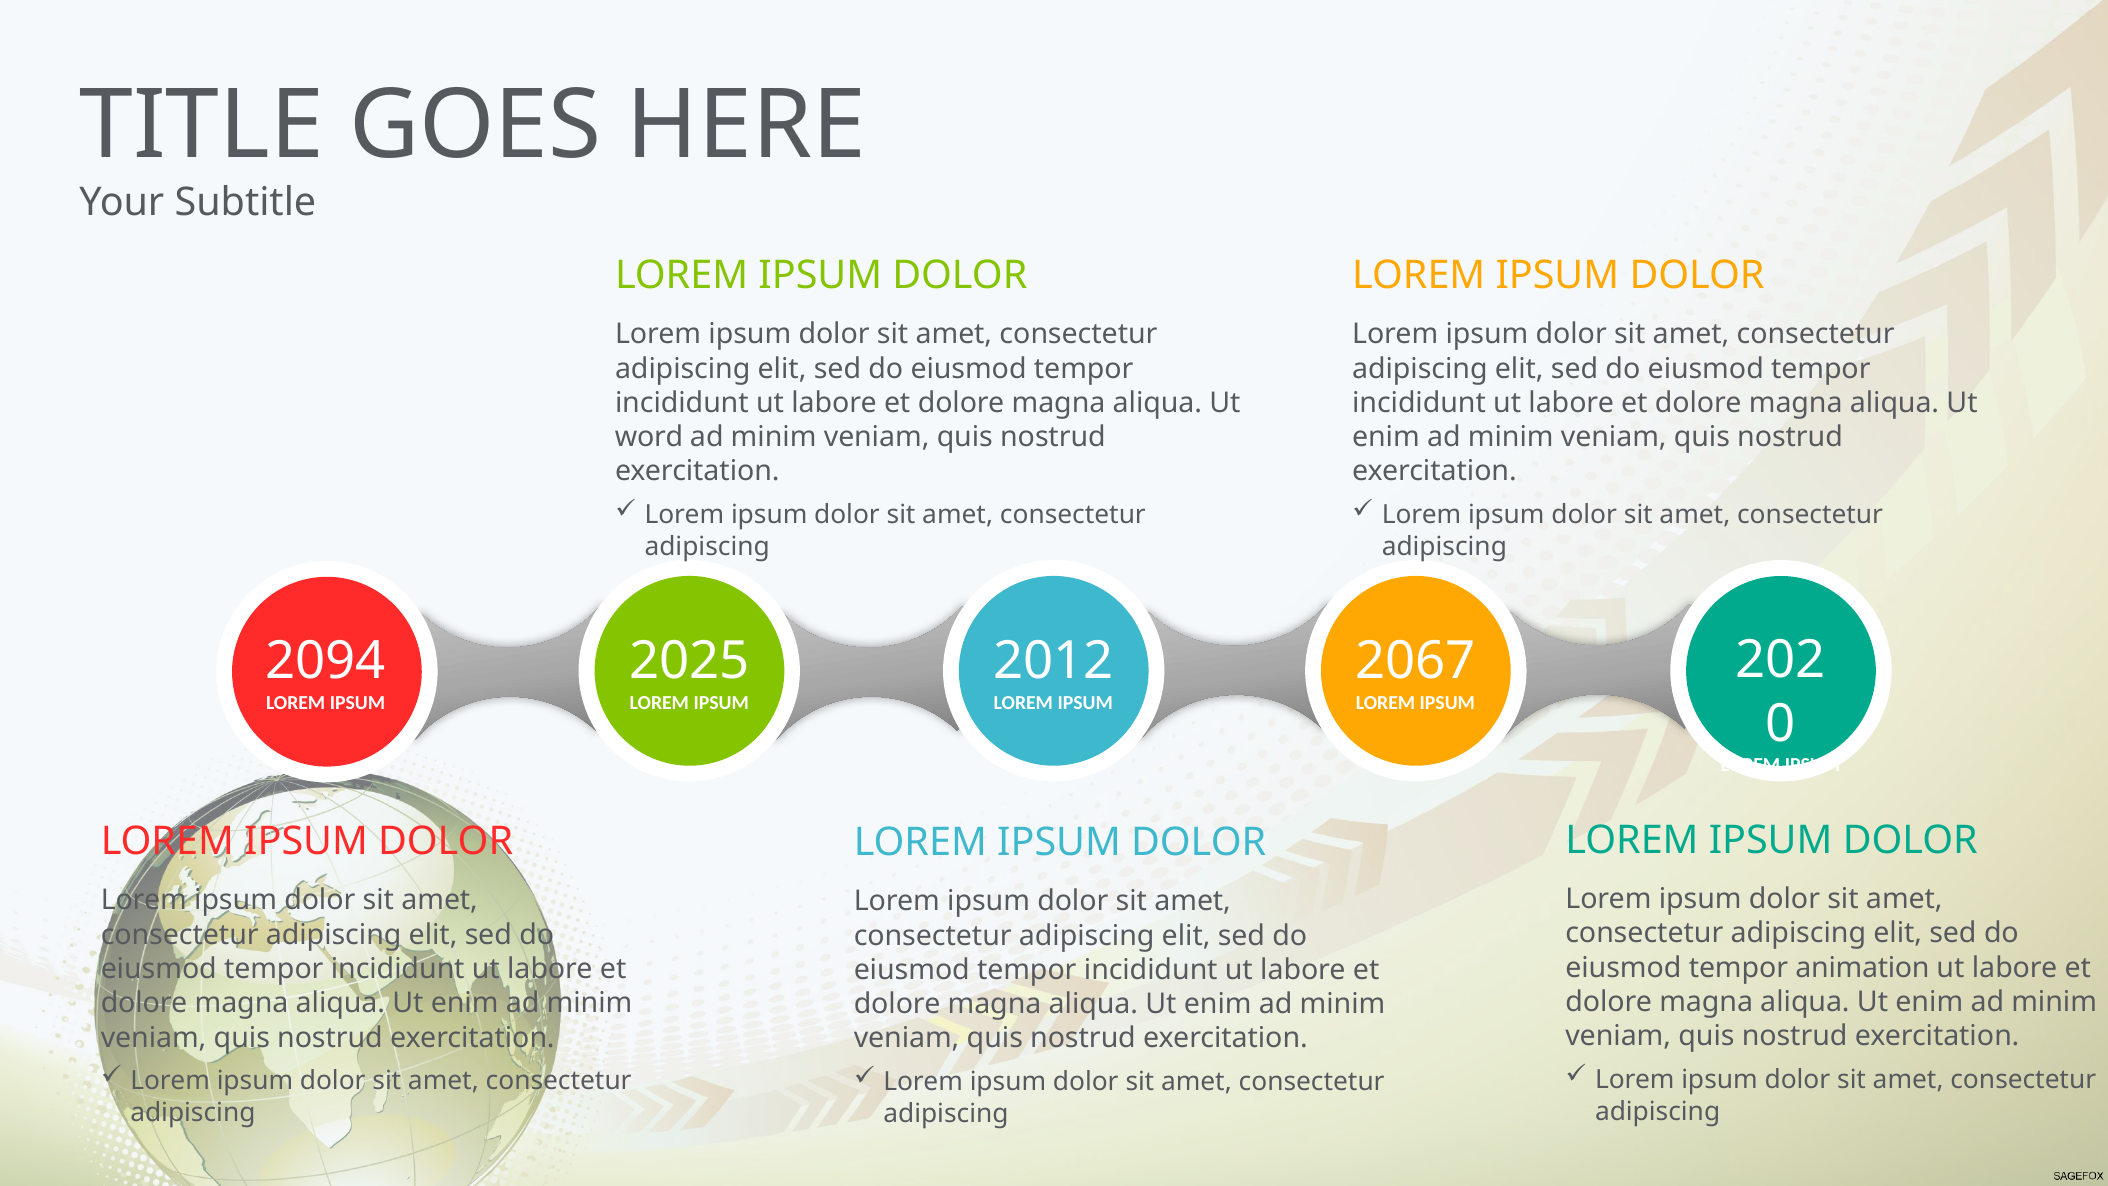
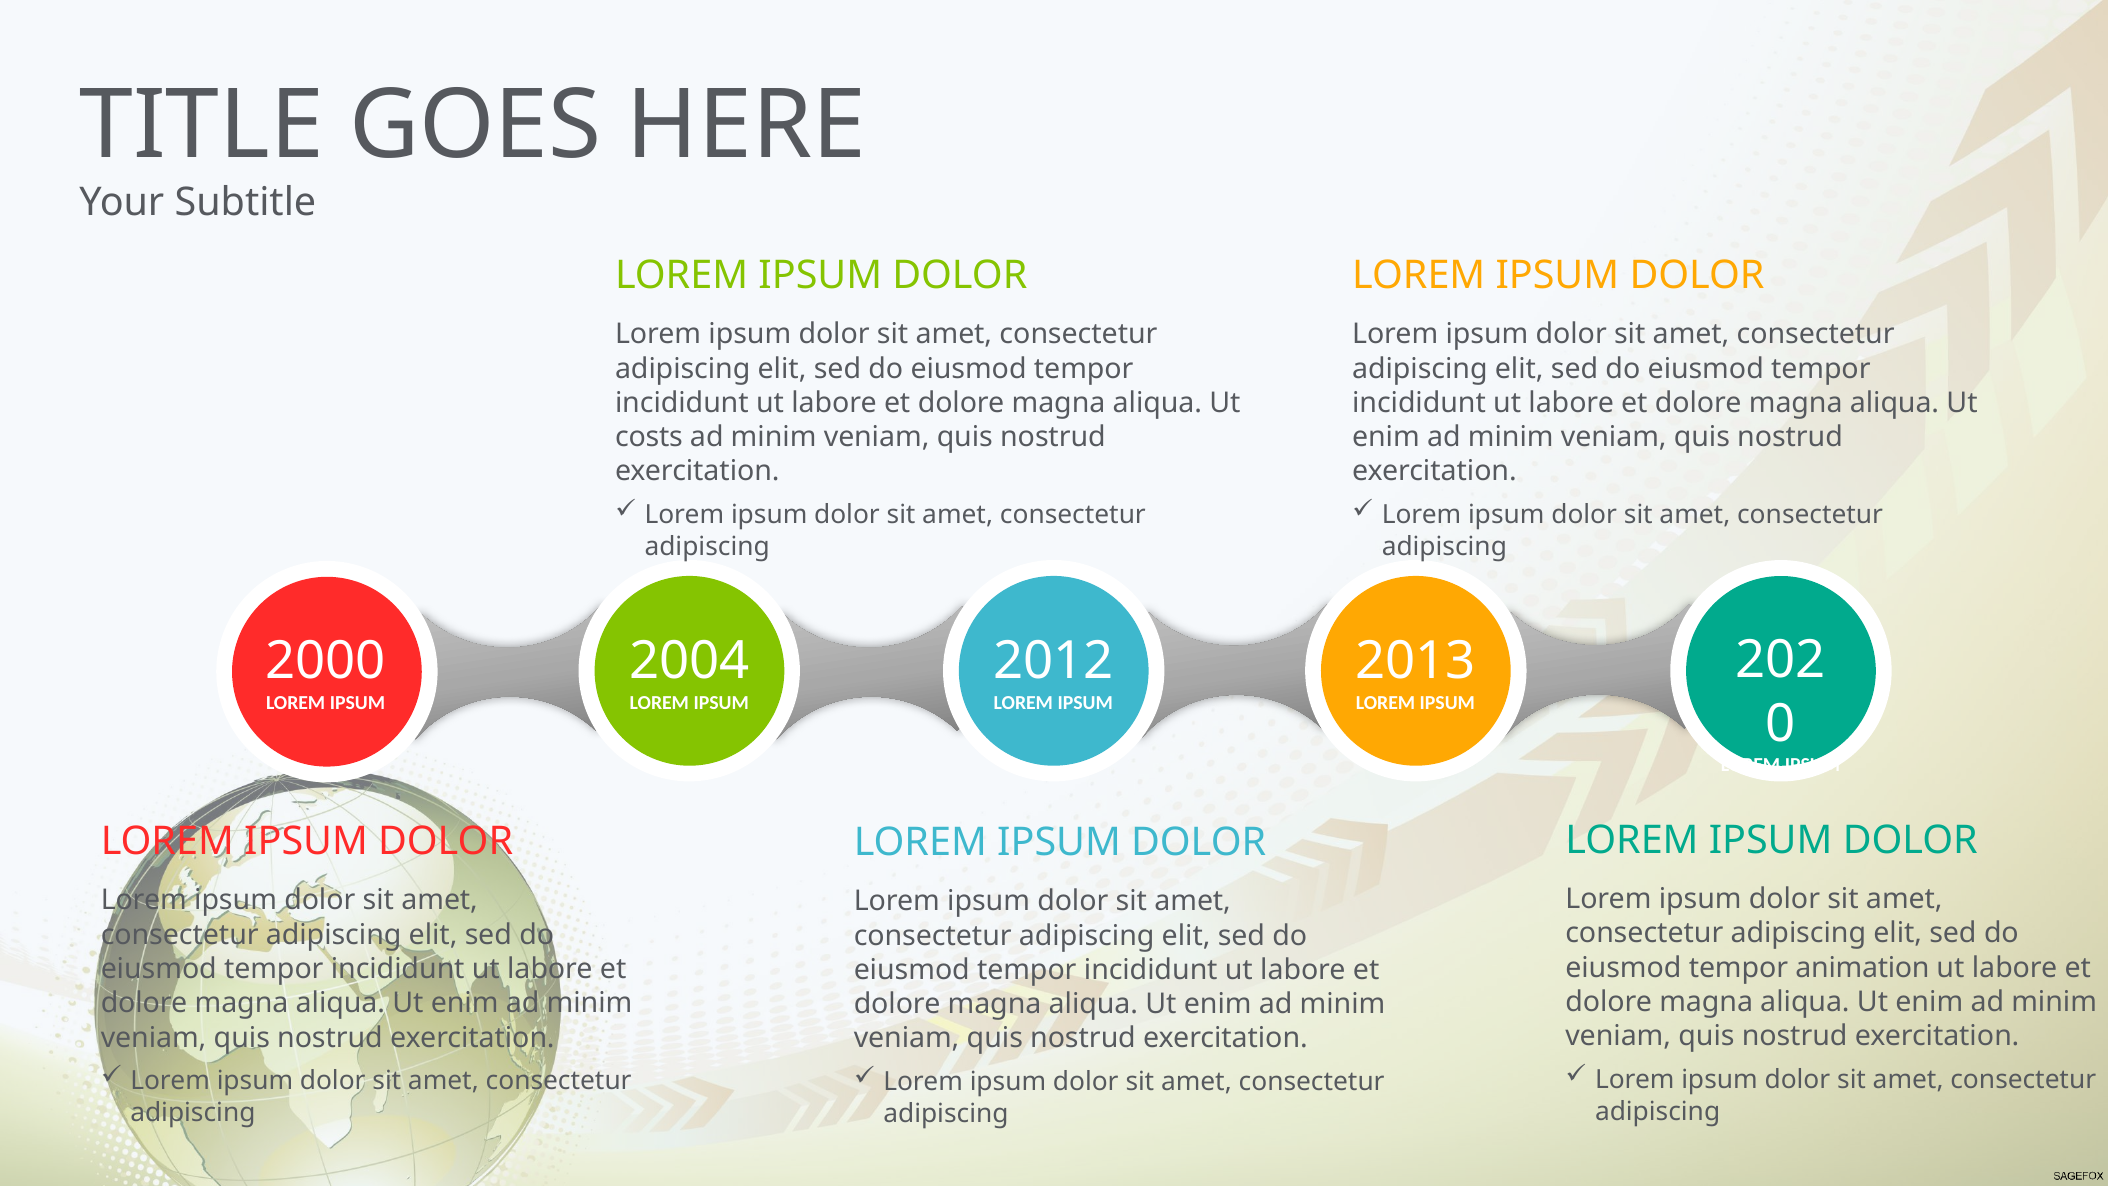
word: word -> costs
2094: 2094 -> 2000
2025: 2025 -> 2004
2067: 2067 -> 2013
